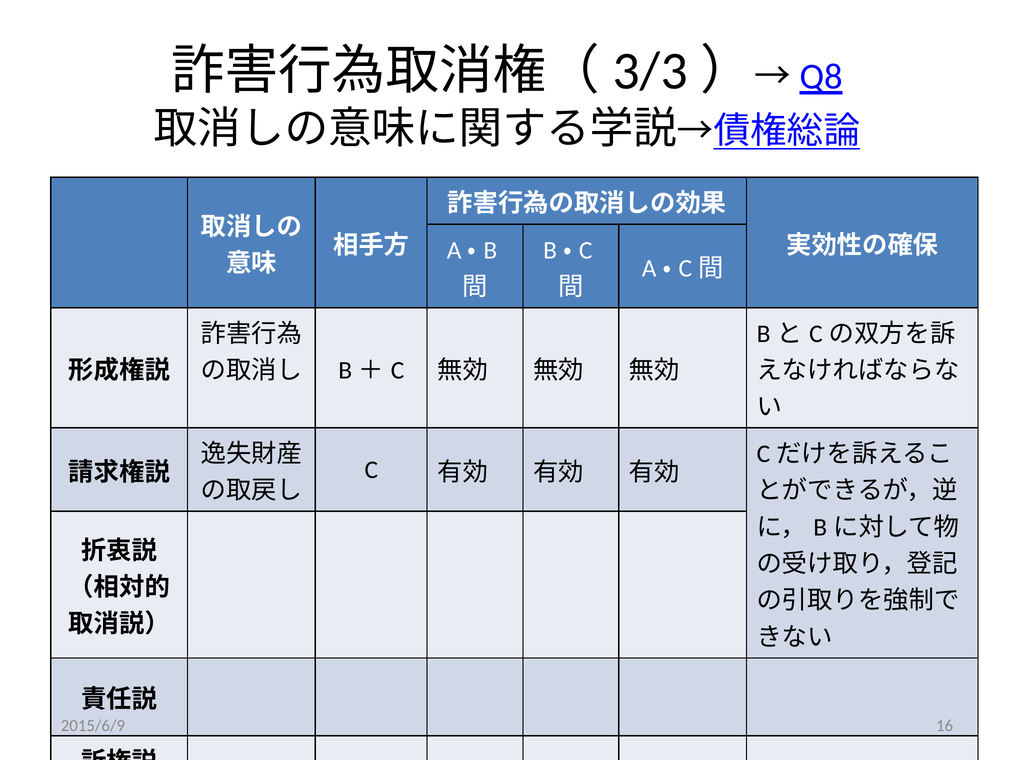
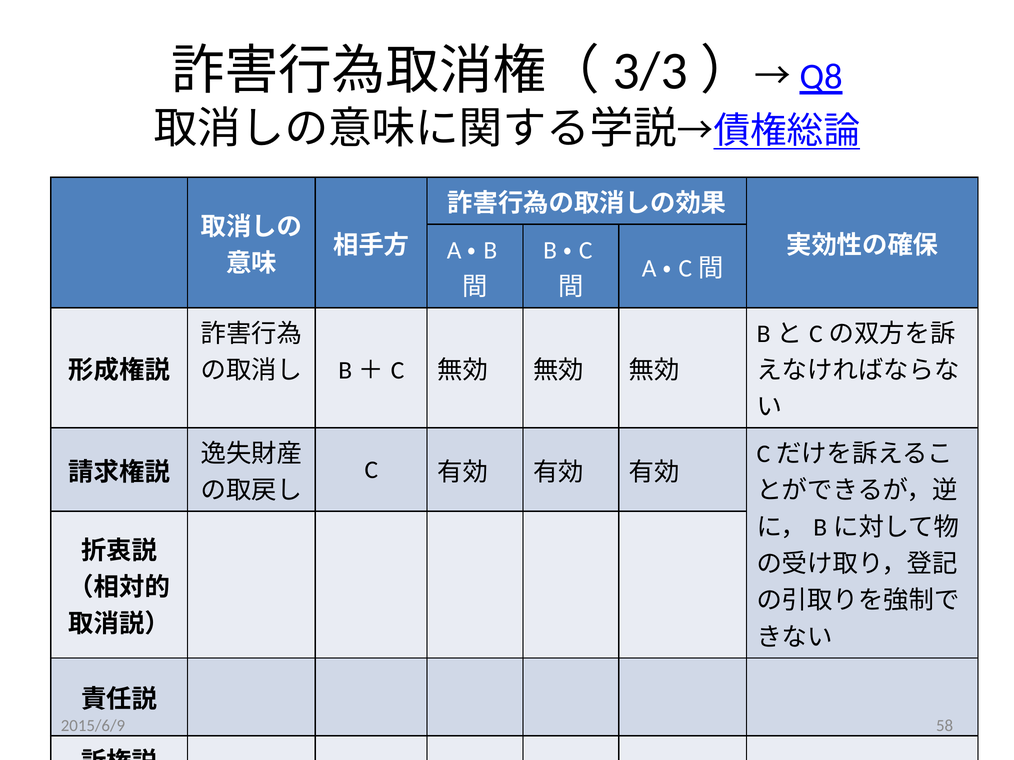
16: 16 -> 58
